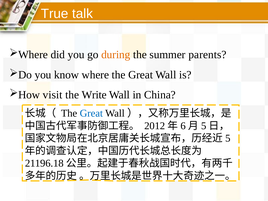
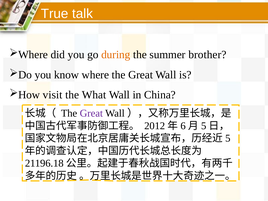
parents: parents -> brother
Write: Write -> What
Great at (91, 113) colour: blue -> purple
